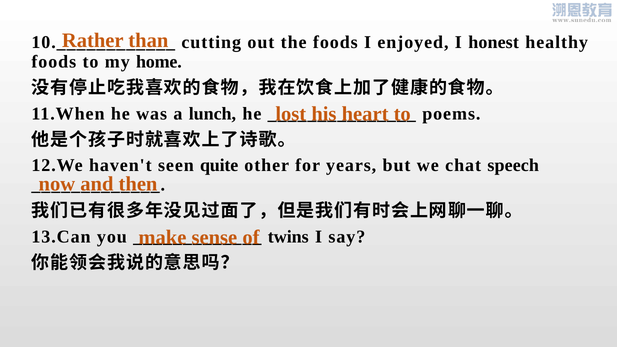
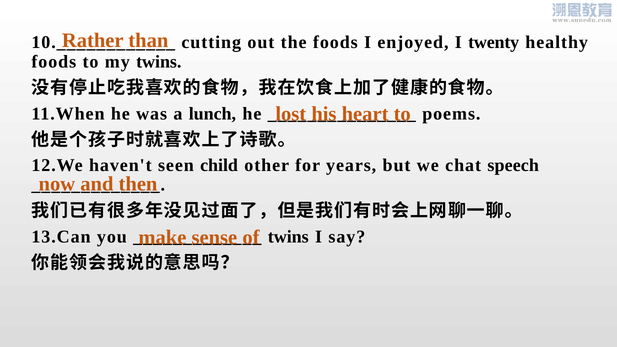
honest: honest -> twenty
my home: home -> twins
quite: quite -> child
